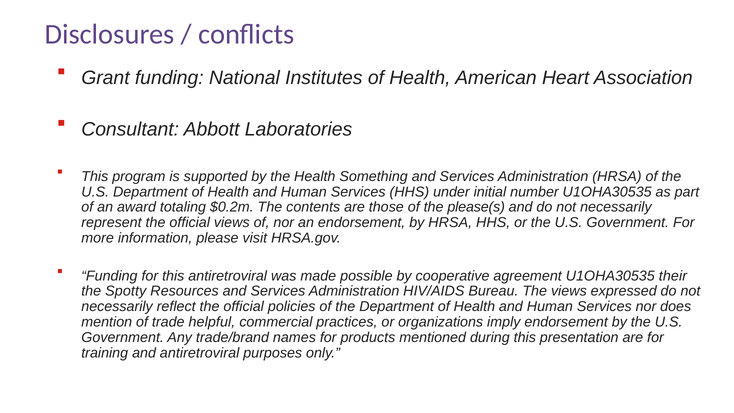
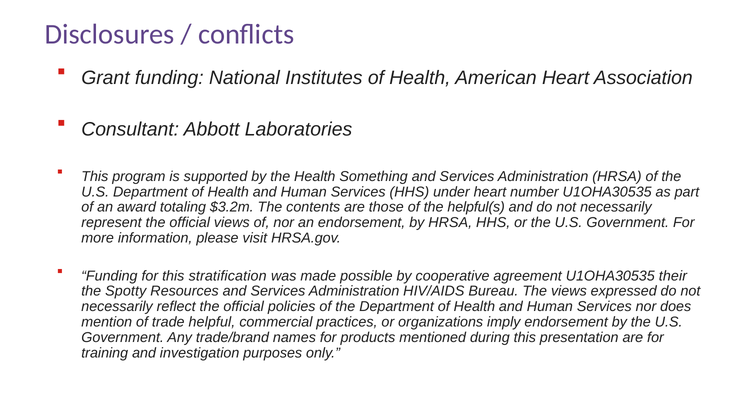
under initial: initial -> heart
$0.2m: $0.2m -> $3.2m
please(s: please(s -> helpful(s
this antiretroviral: antiretroviral -> stratification
and antiretroviral: antiretroviral -> investigation
